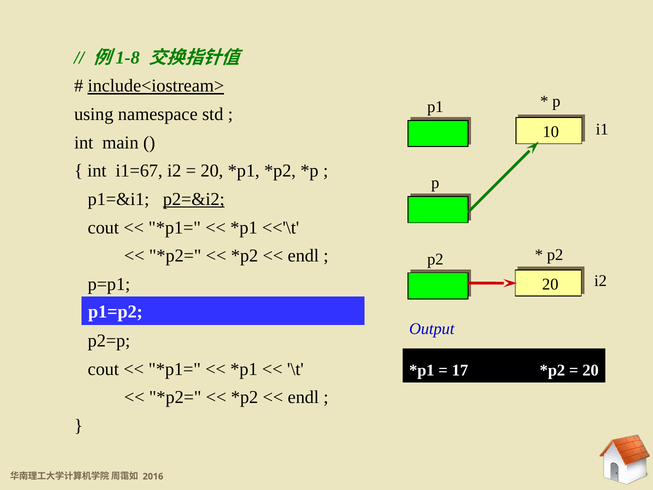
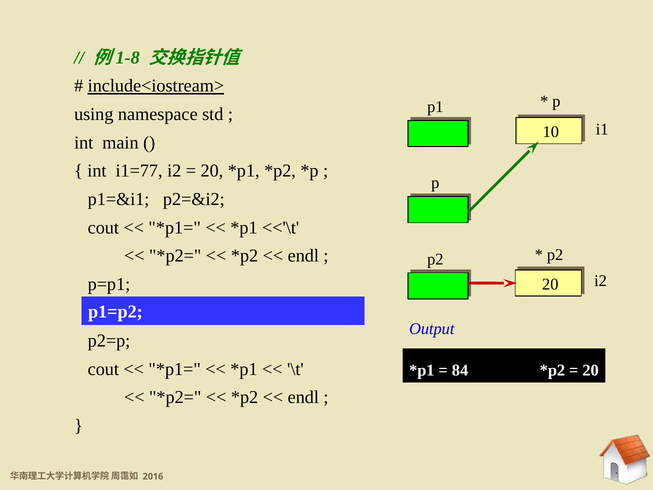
i1=67: i1=67 -> i1=77
p2=&i2 underline: present -> none
17: 17 -> 84
